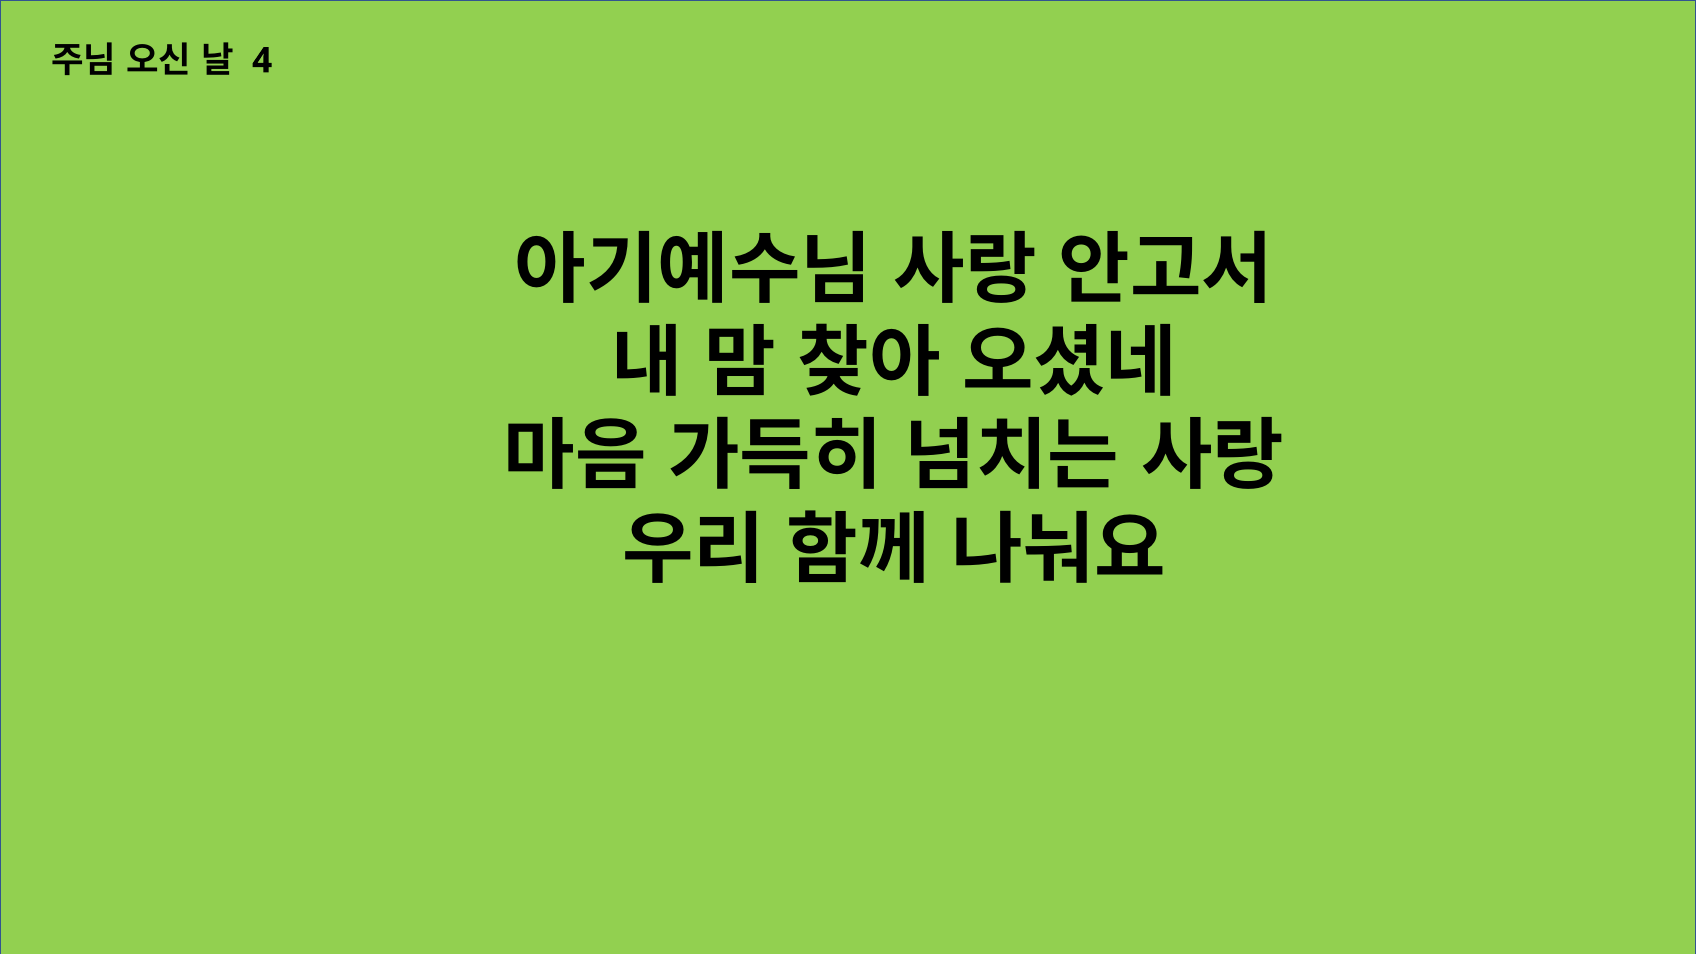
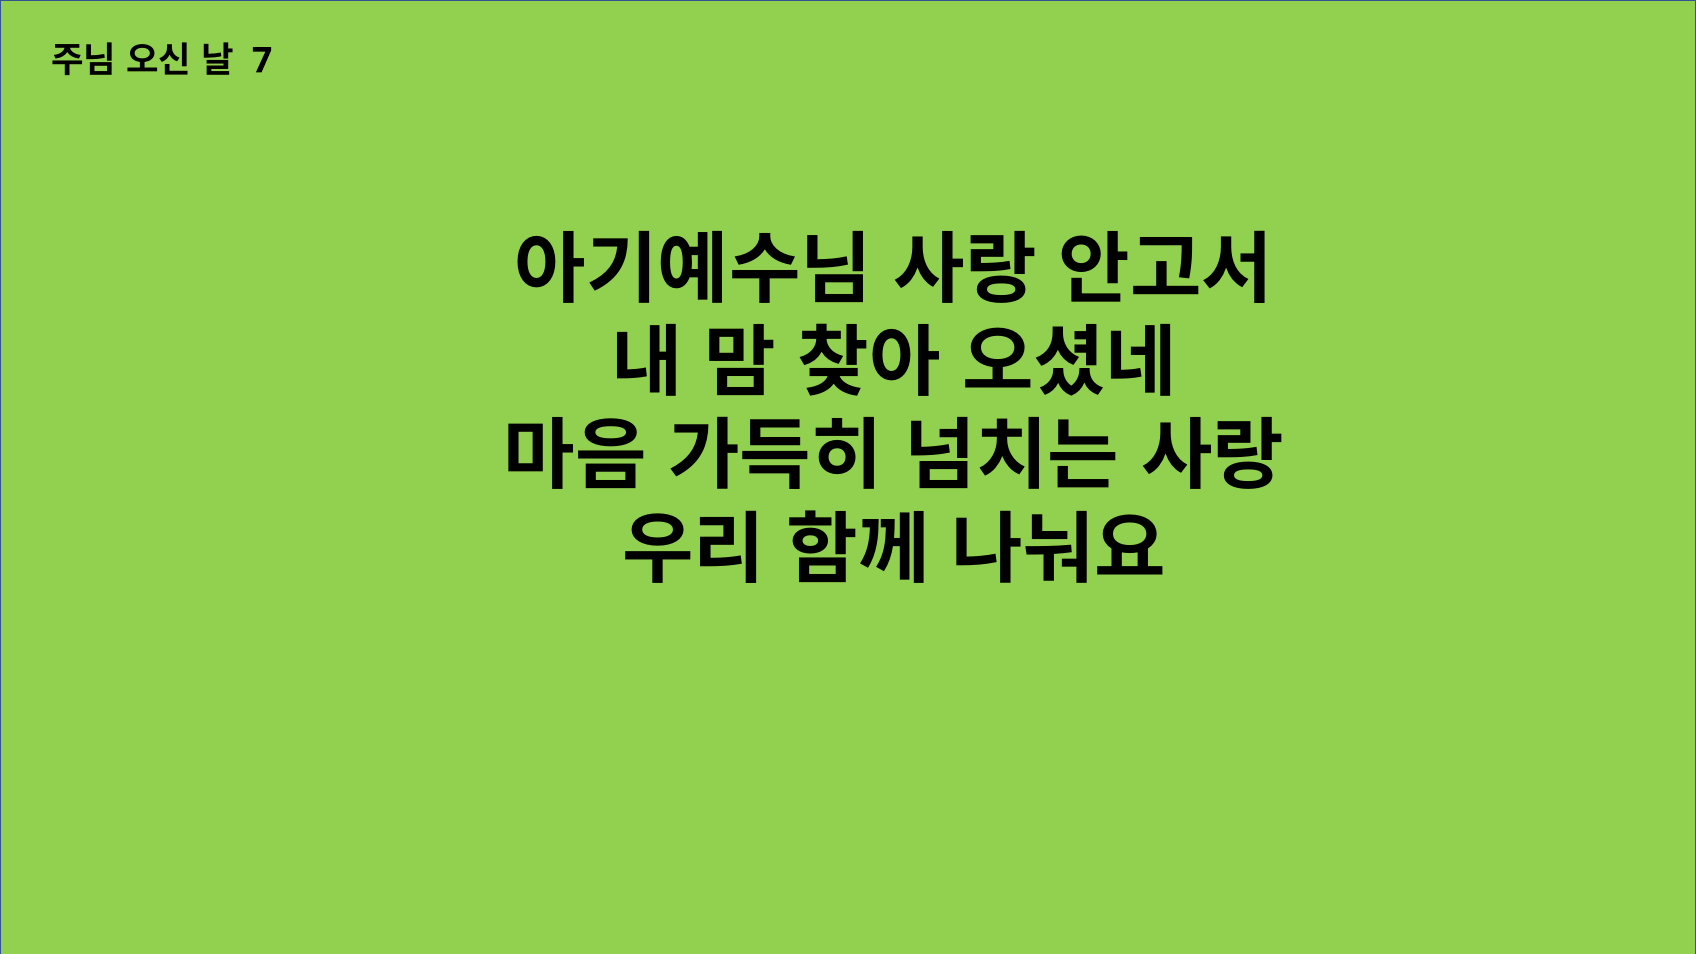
4: 4 -> 7
